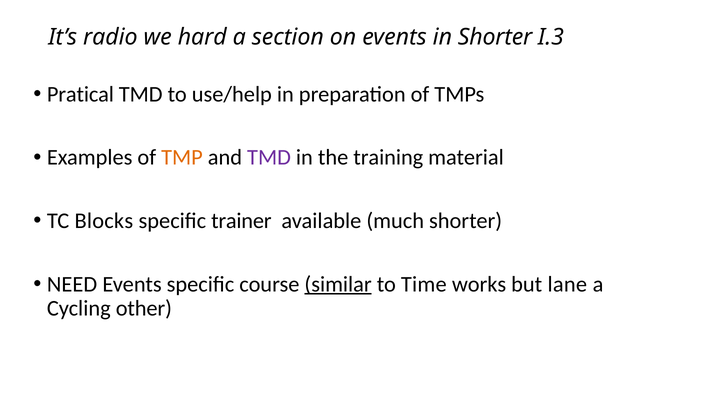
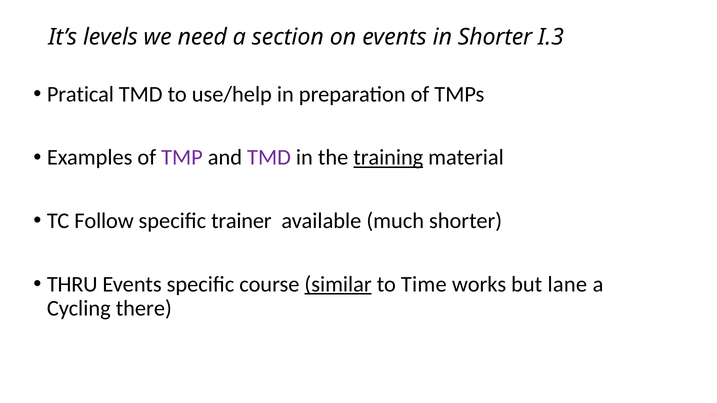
radio: radio -> levels
hard: hard -> need
TMP colour: orange -> purple
training underline: none -> present
Blocks: Blocks -> Follow
NEED: NEED -> THRU
other: other -> there
